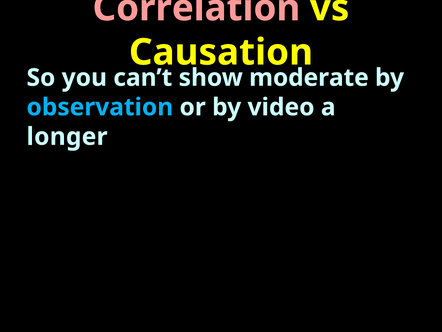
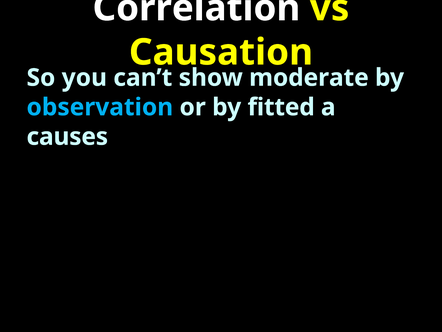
Correlation colour: pink -> white
video: video -> fitted
longer: longer -> causes
